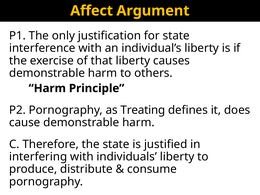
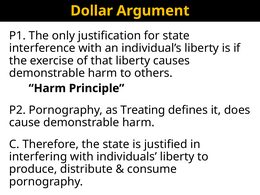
Affect: Affect -> Dollar
